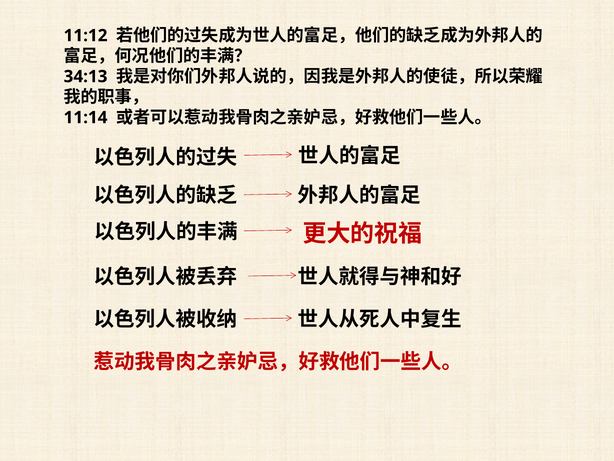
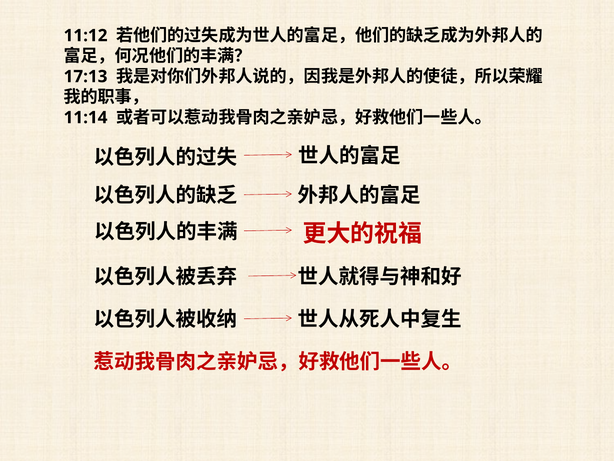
34:13: 34:13 -> 17:13
